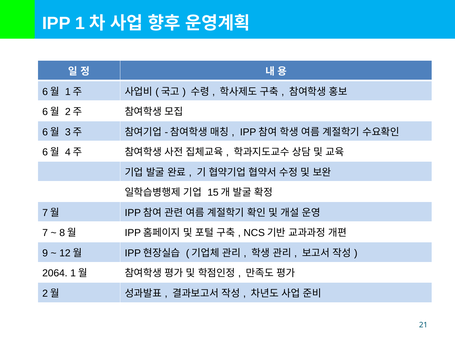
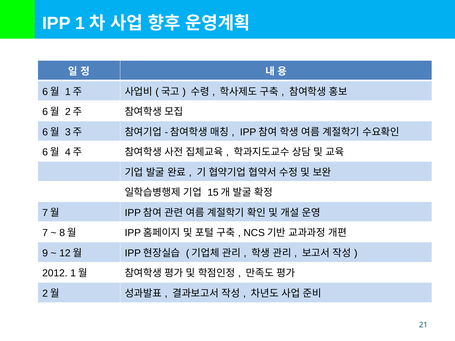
2064: 2064 -> 2012
